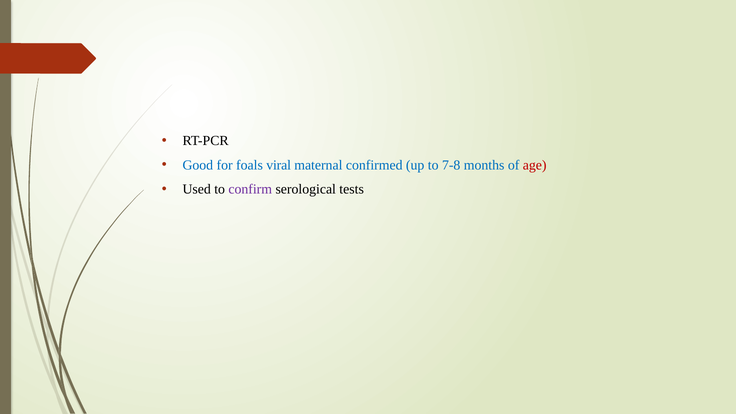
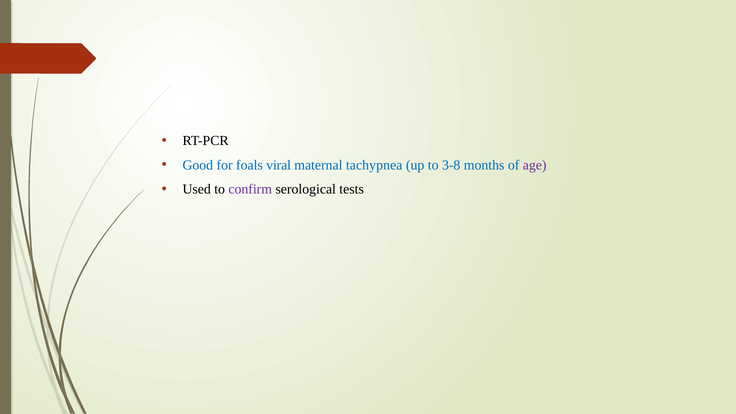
confirmed: confirmed -> tachypnea
7-8: 7-8 -> 3-8
age colour: red -> purple
